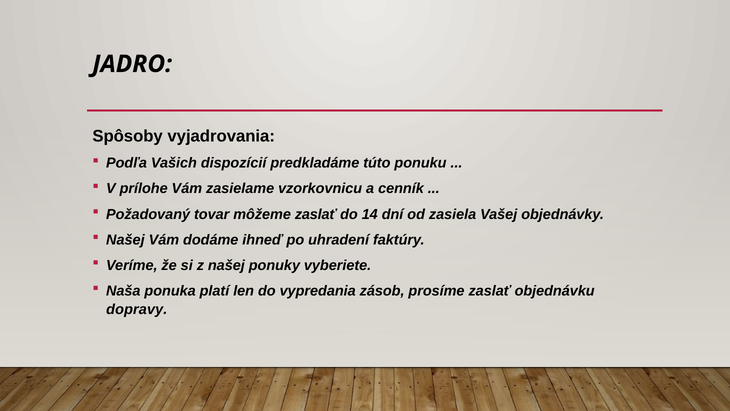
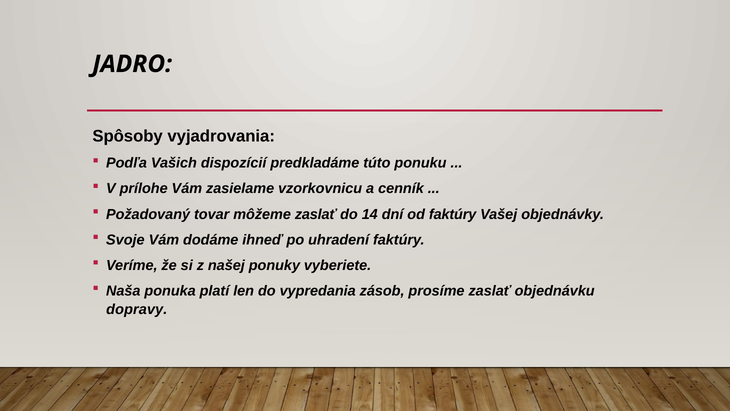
od zasiela: zasiela -> faktúry
Našej at (125, 240): Našej -> Svoje
